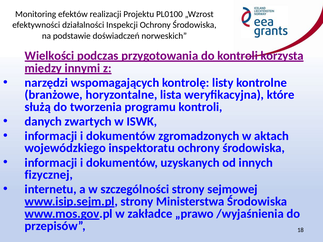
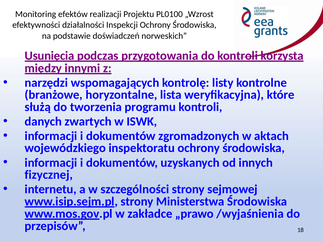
Wielkości: Wielkości -> Usunięcia
